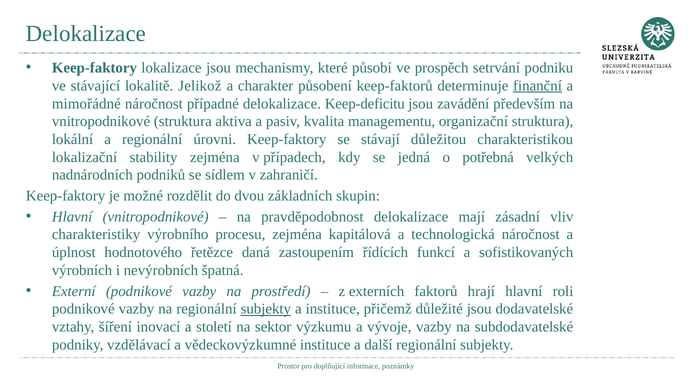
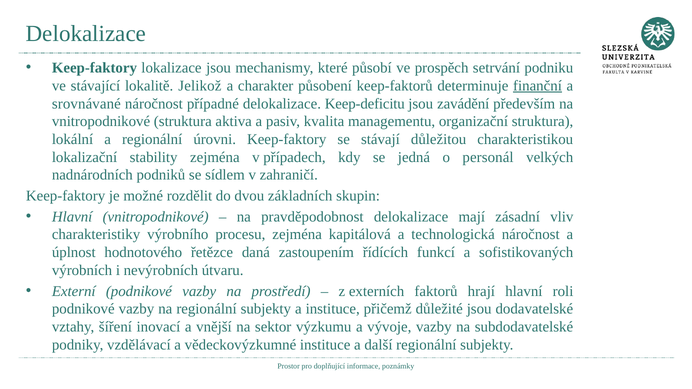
mimořádné: mimořádné -> srovnávané
potřebná: potřebná -> personál
špatná: špatná -> útvaru
subjekty at (266, 309) underline: present -> none
století: století -> vnější
